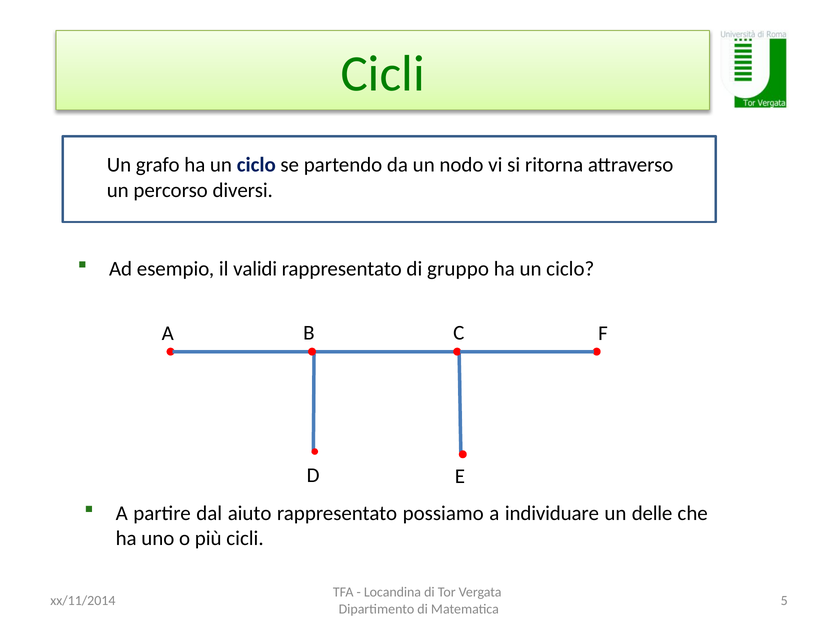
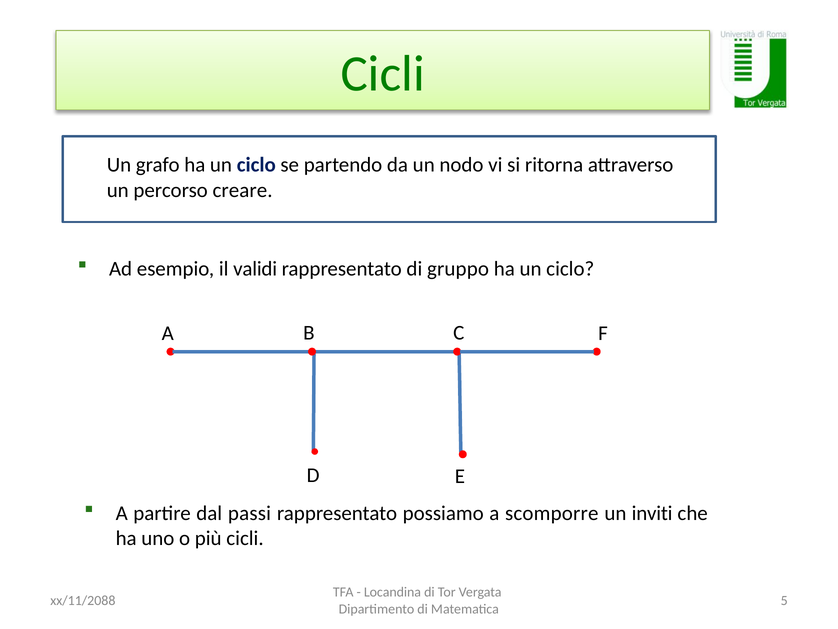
diversi: diversi -> creare
aiuto: aiuto -> passi
individuare: individuare -> scomporre
delle: delle -> inviti
xx/11/2014: xx/11/2014 -> xx/11/2088
